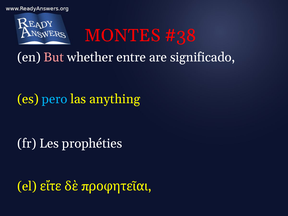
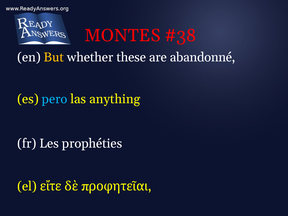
But colour: pink -> yellow
entre: entre -> these
significado: significado -> abandonné
